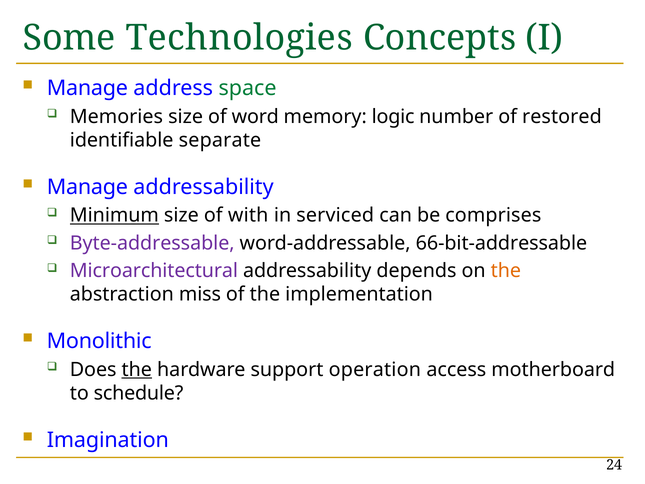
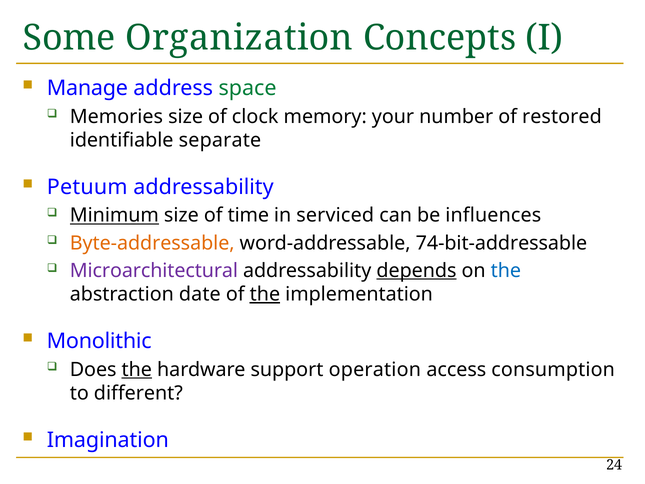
Technologies: Technologies -> Organization
word: word -> clock
logic: logic -> your
Manage at (87, 187): Manage -> Petuum
with: with -> time
comprises: comprises -> influences
Byte-addressable colour: purple -> orange
66-bit-addressable: 66-bit-addressable -> 74-bit-addressable
depends underline: none -> present
the at (506, 271) colour: orange -> blue
miss: miss -> date
the at (265, 294) underline: none -> present
motherboard: motherboard -> consumption
schedule: schedule -> different
